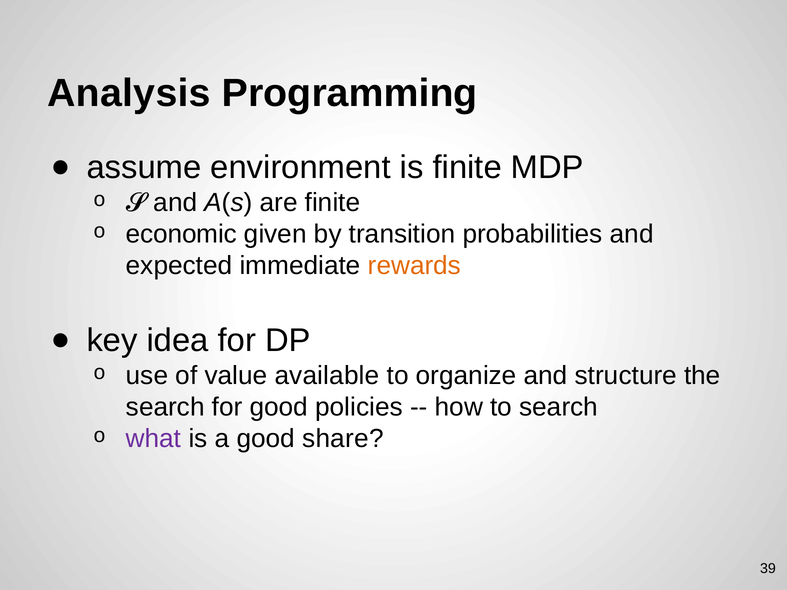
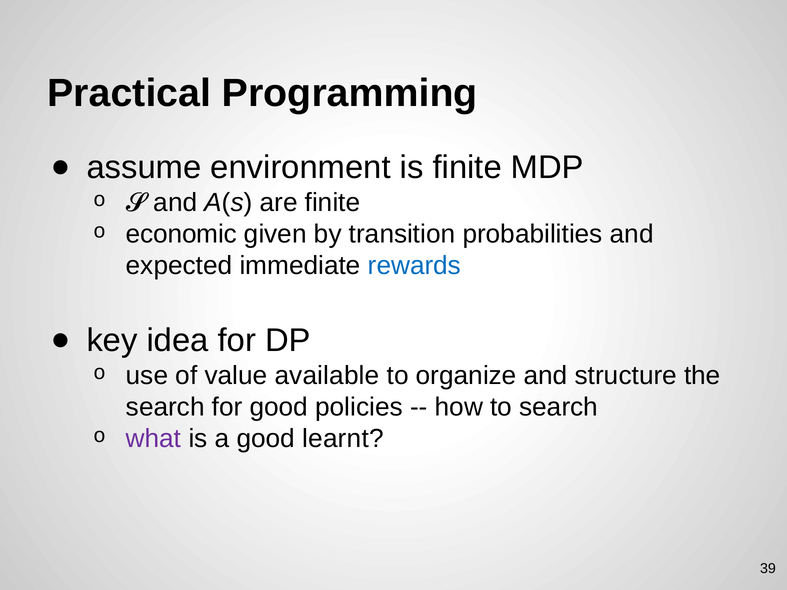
Analysis: Analysis -> Practical
rewards colour: orange -> blue
share: share -> learnt
